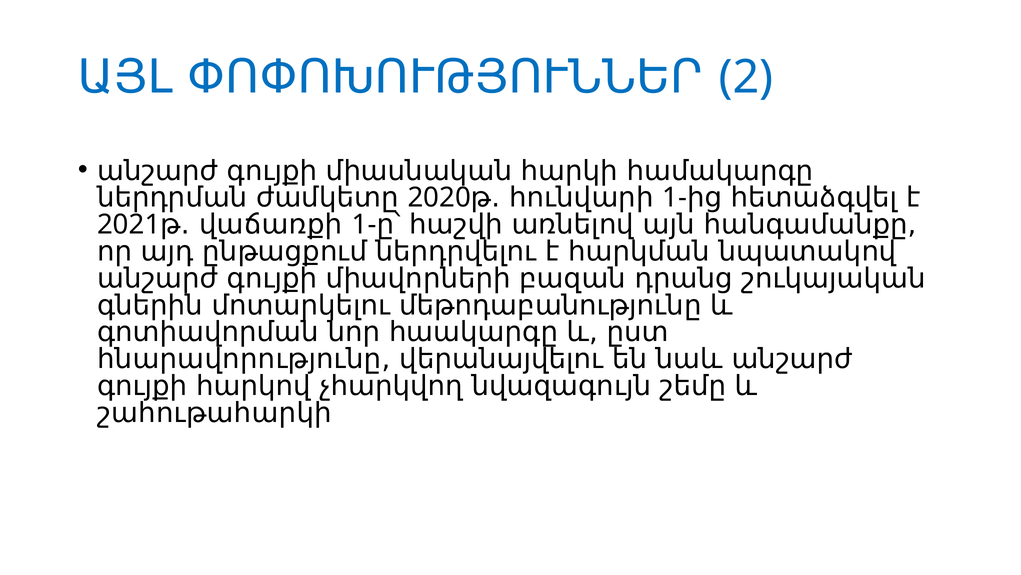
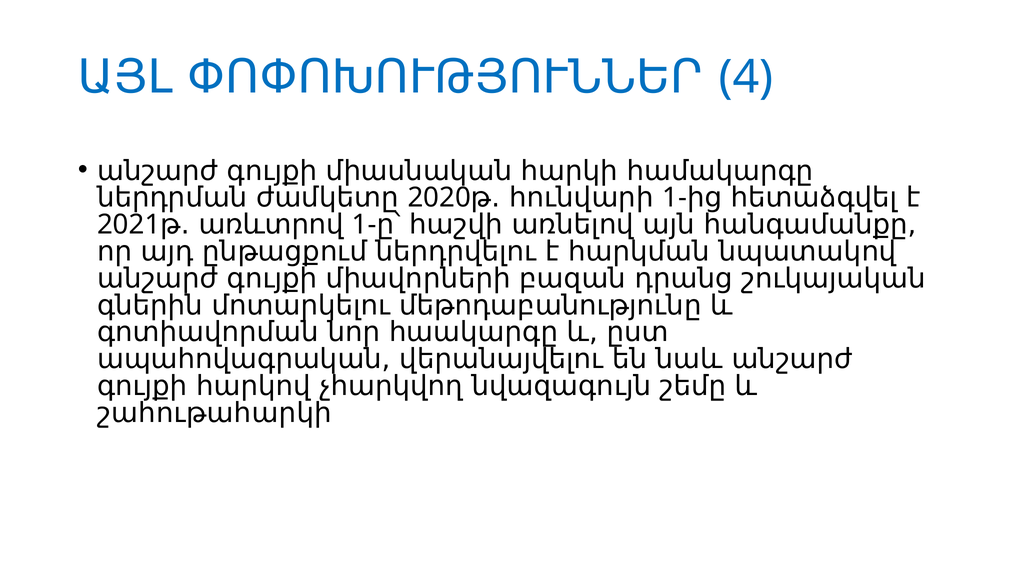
2: 2 -> 4
վաճառքի: վաճառքի -> առևտրով
հնարավորությունը: հնարավորությունը -> ապահովագրական
